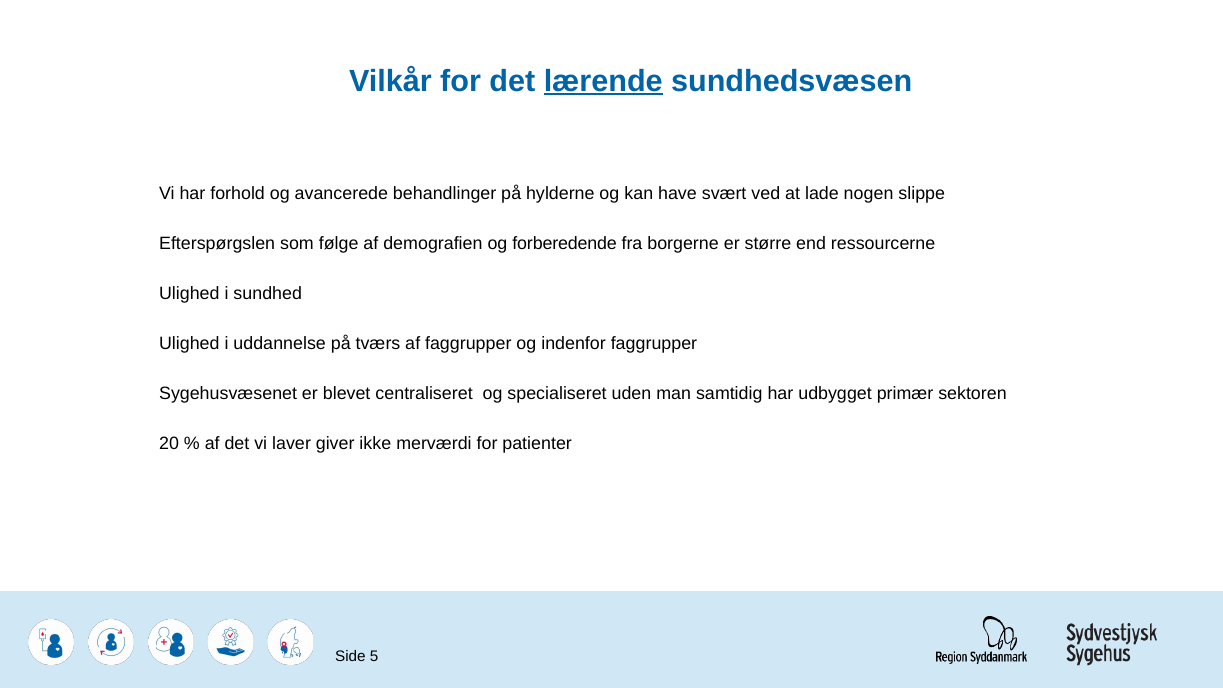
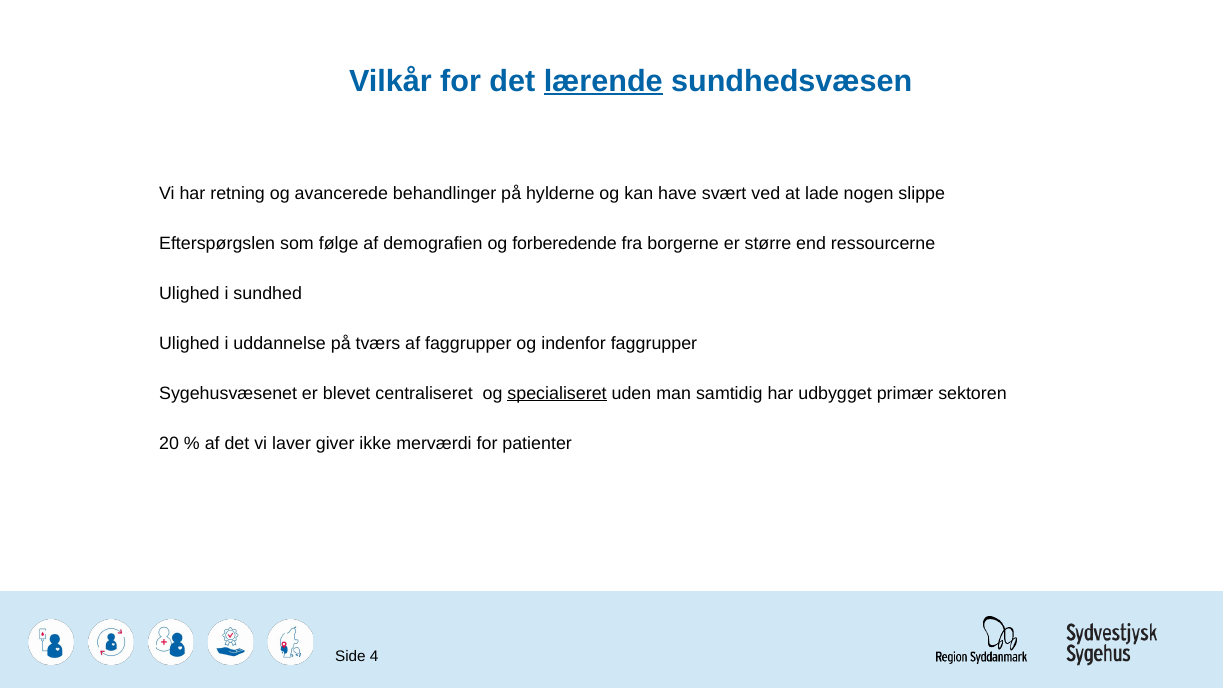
forhold: forhold -> retning
specialiseret underline: none -> present
5: 5 -> 4
